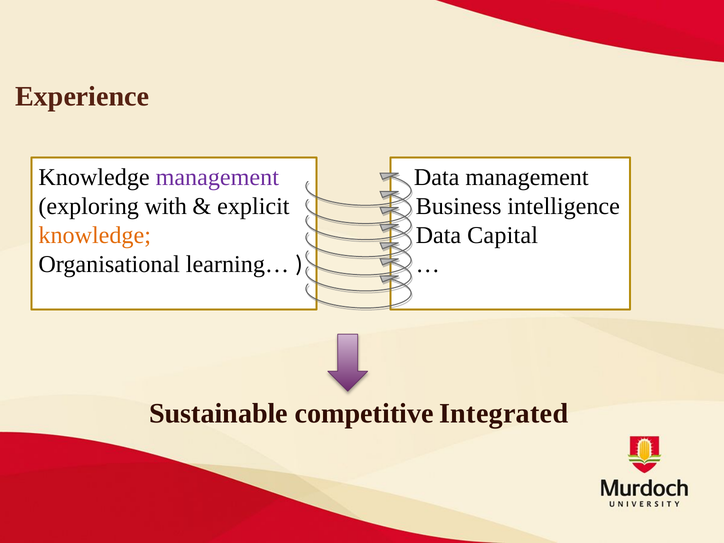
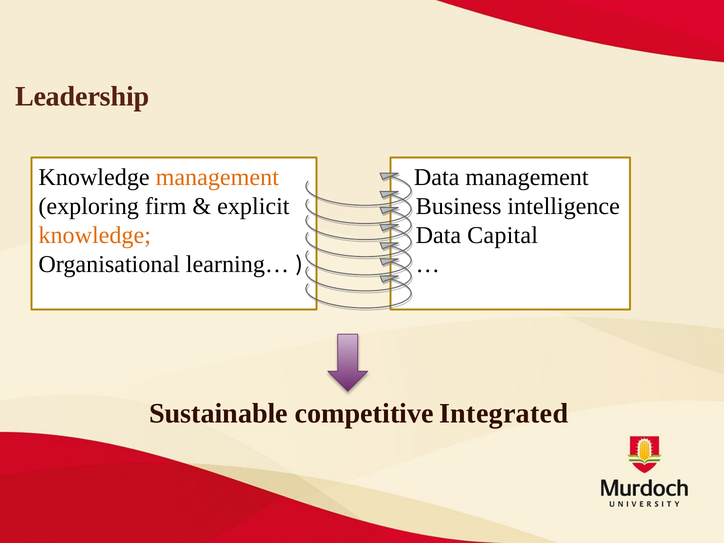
Experience: Experience -> Leadership
management at (217, 177) colour: purple -> orange
with: with -> firm
